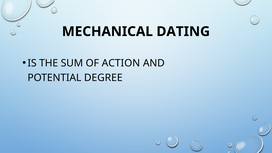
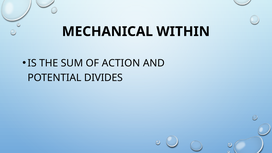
DATING: DATING -> WITHIN
DEGREE: DEGREE -> DIVIDES
